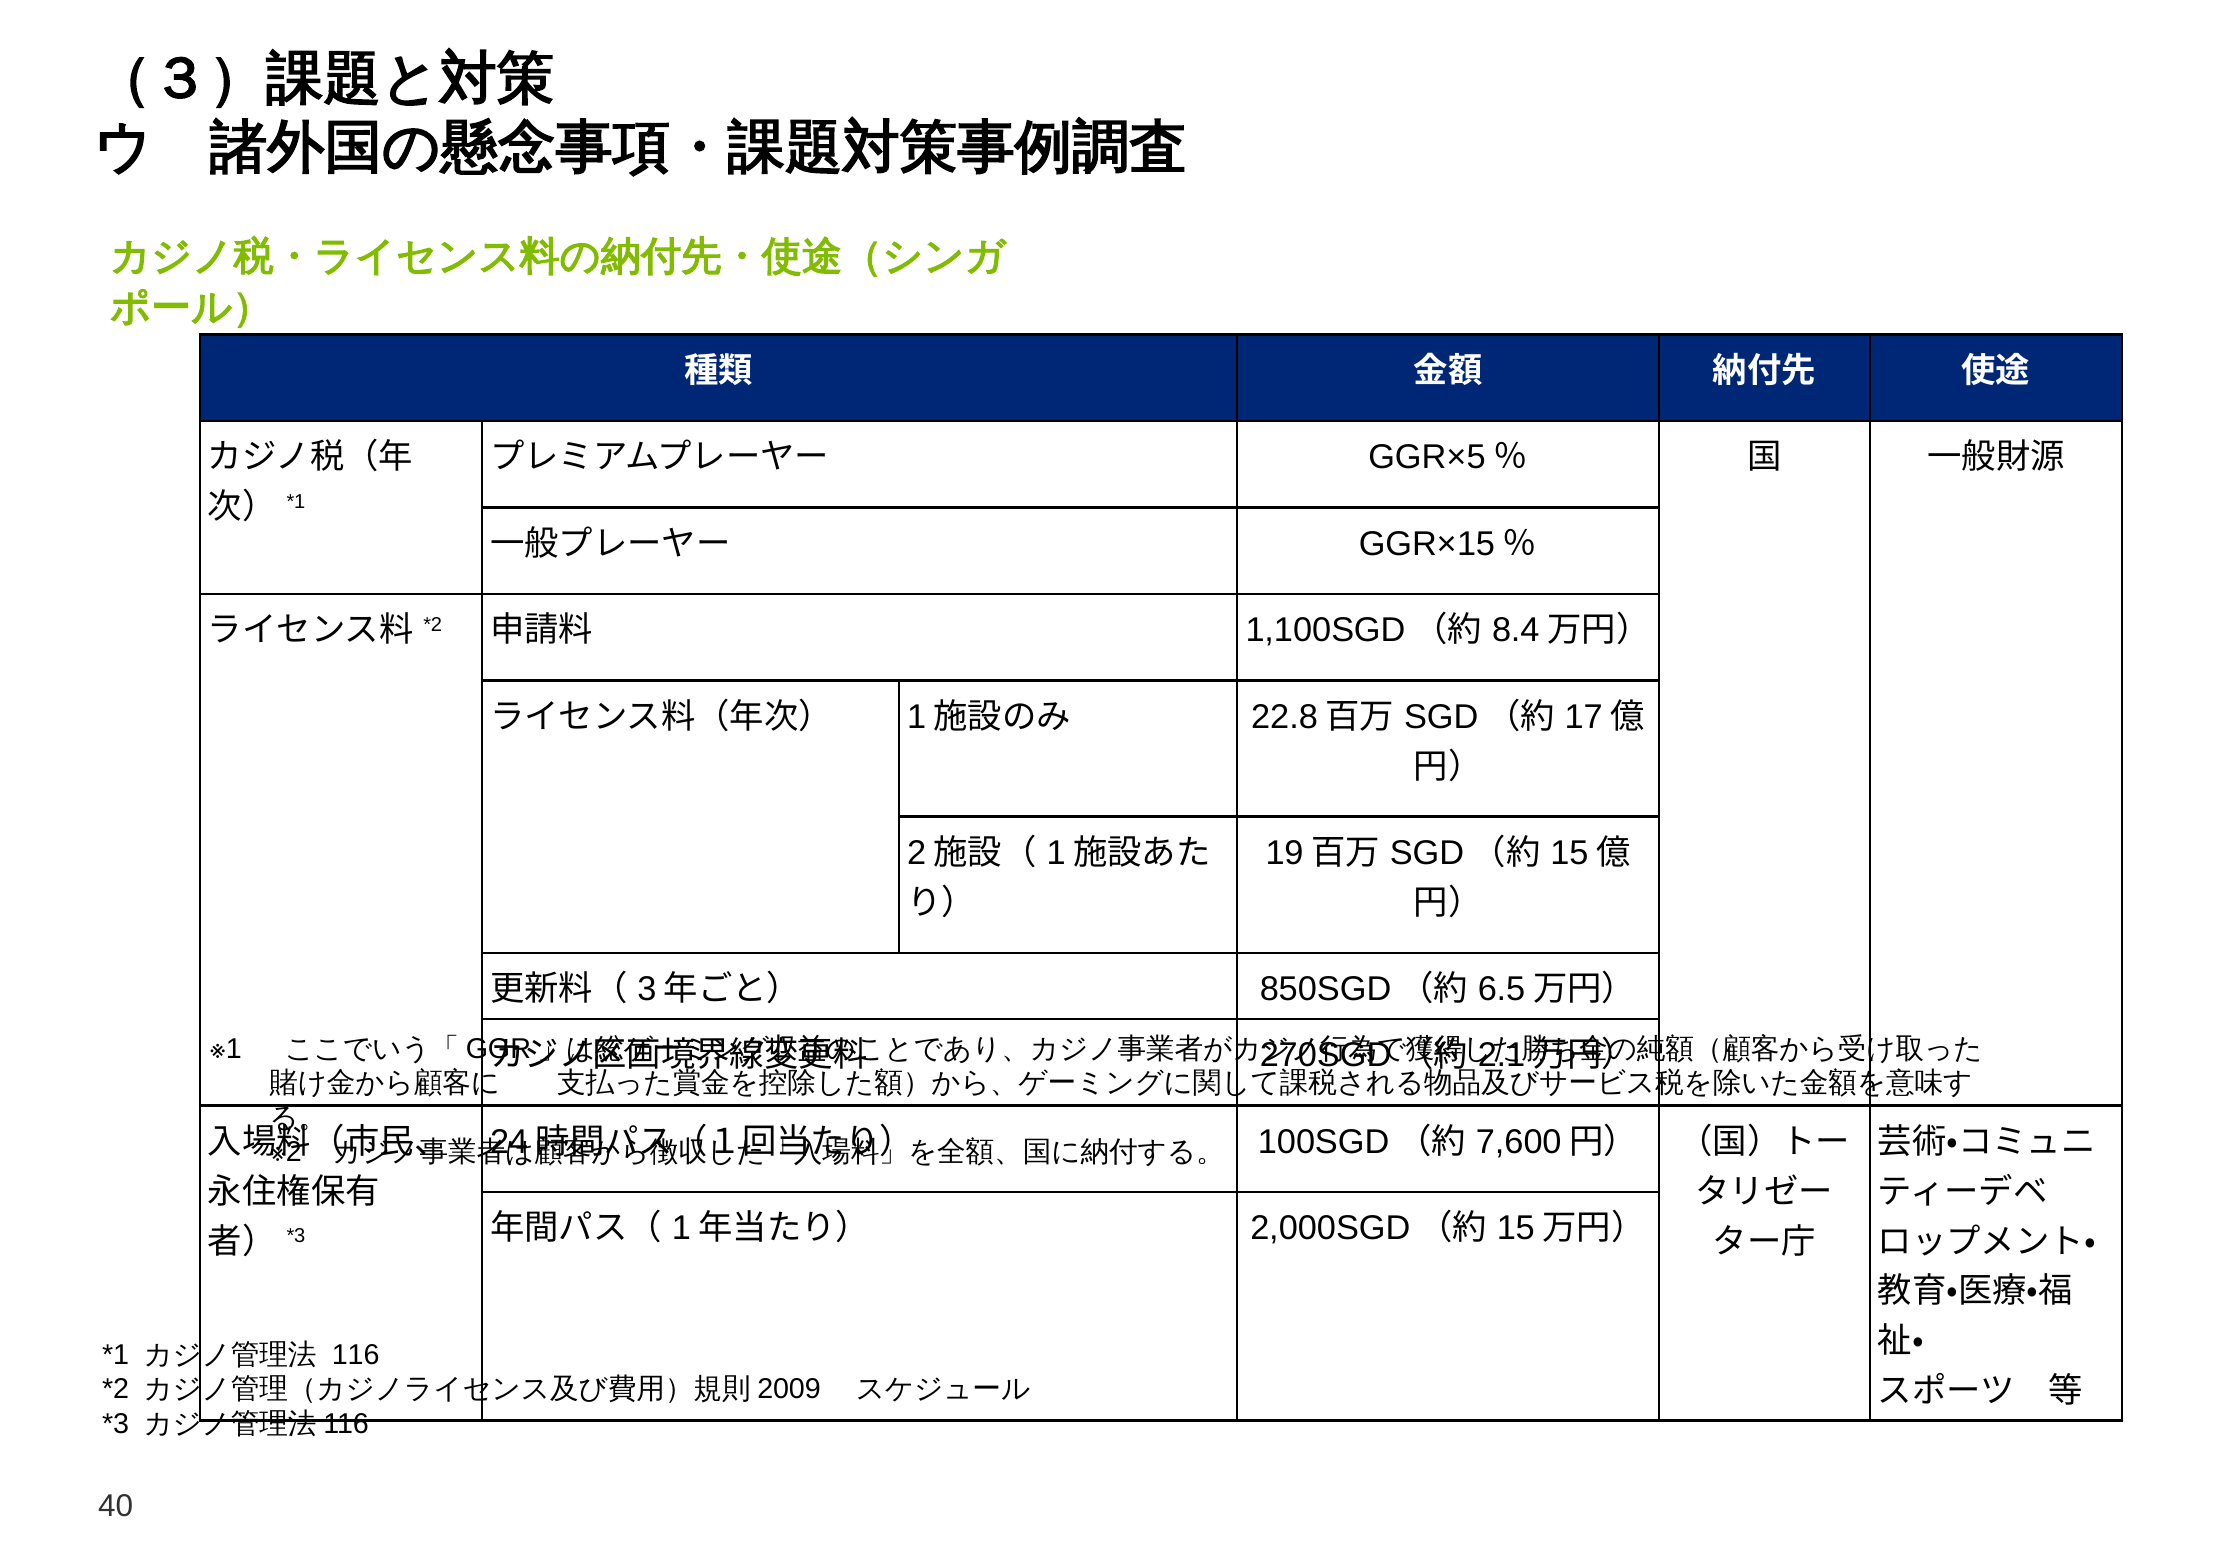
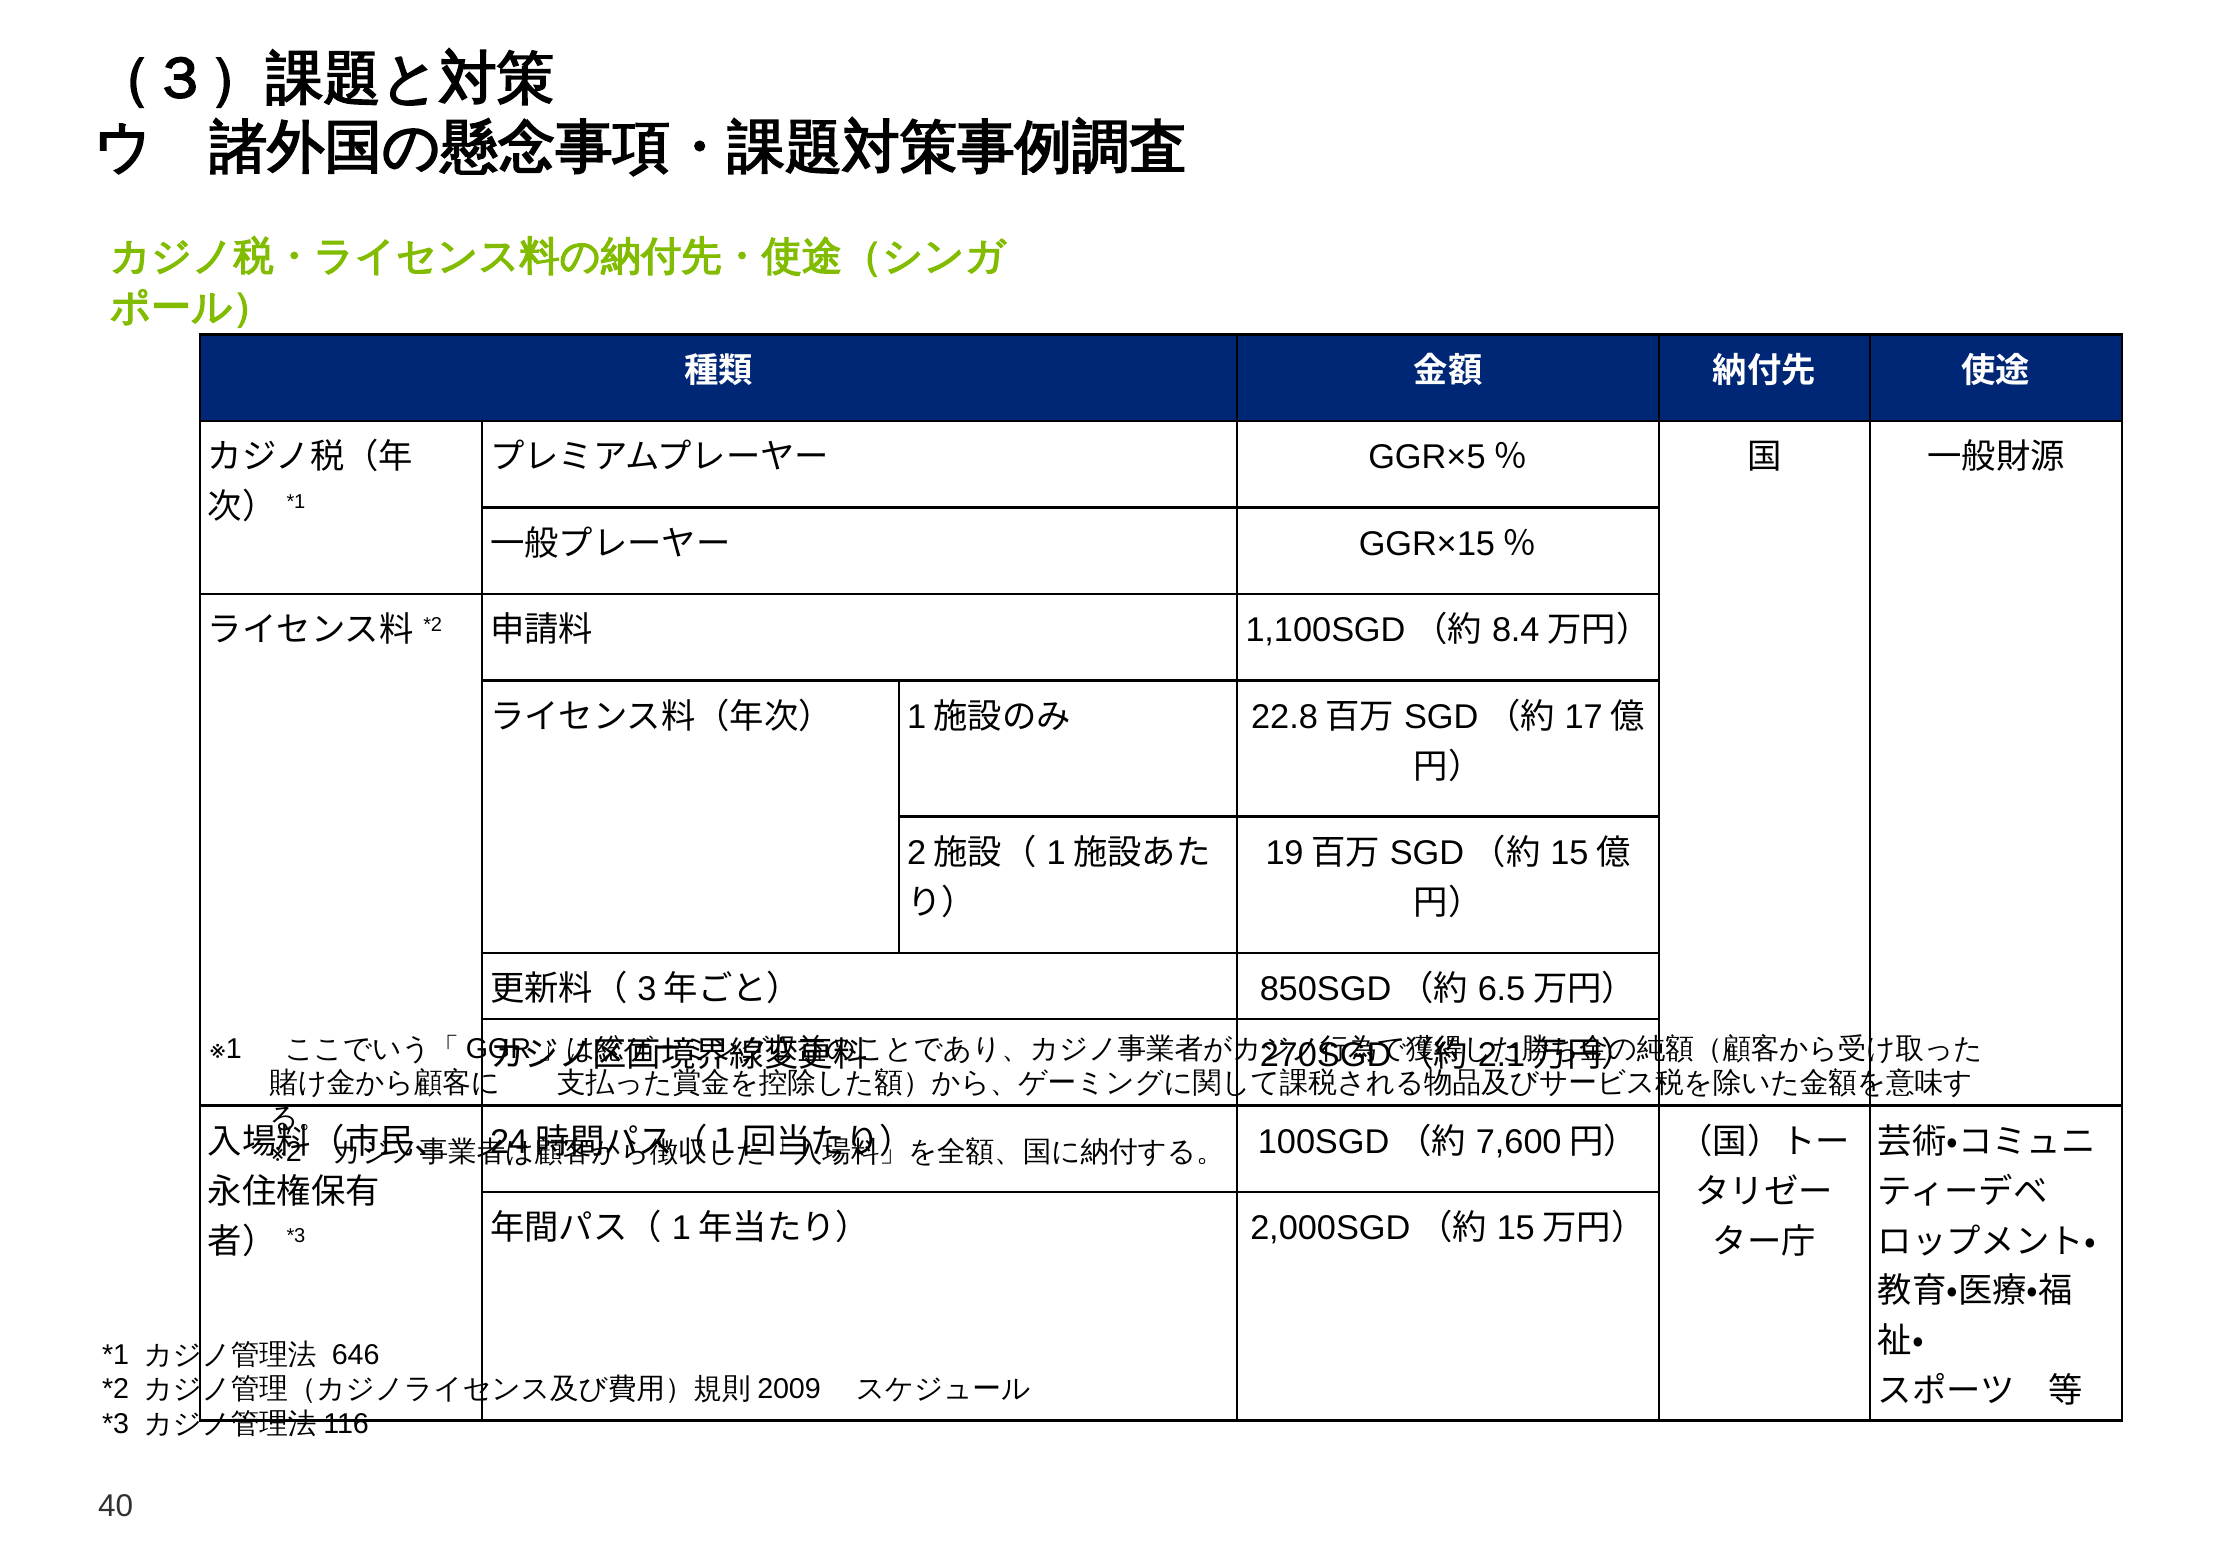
116: 116 -> 646
